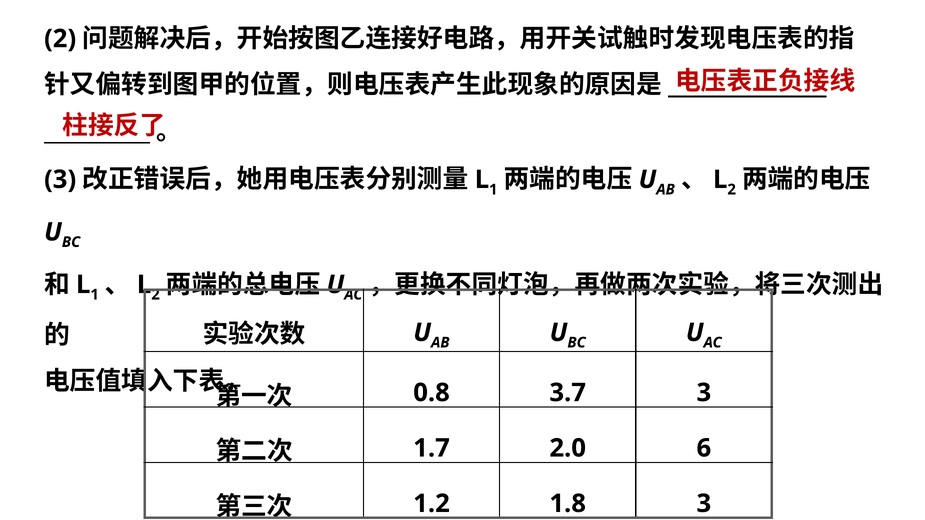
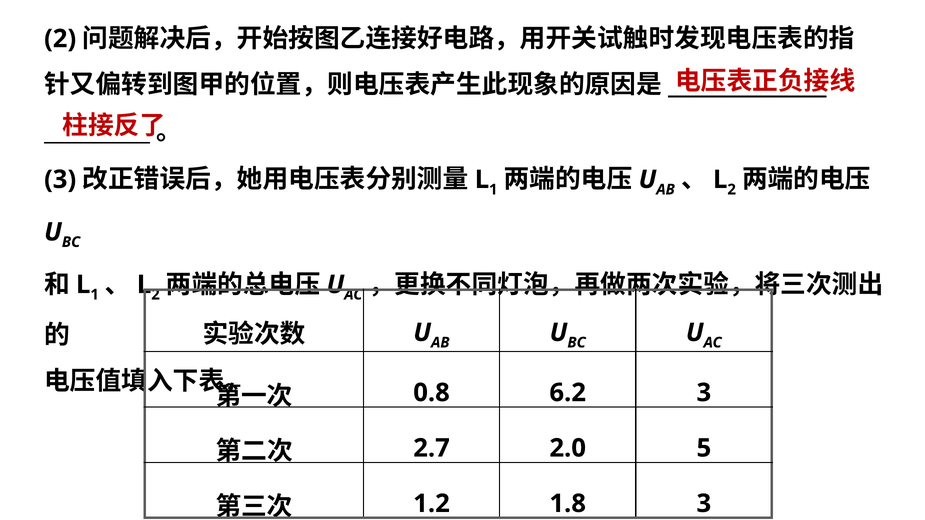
3.7: 3.7 -> 6.2
1.7: 1.7 -> 2.7
6: 6 -> 5
